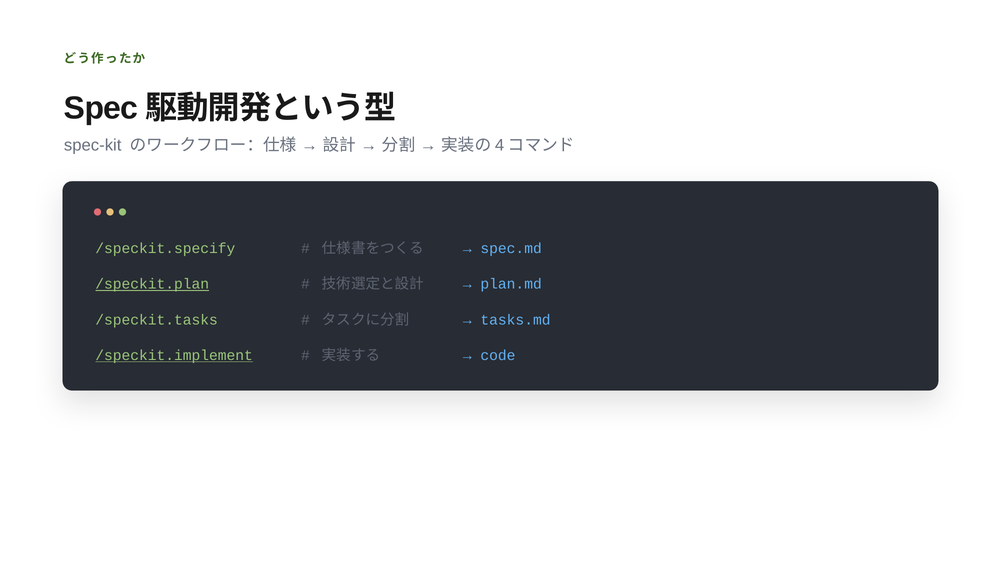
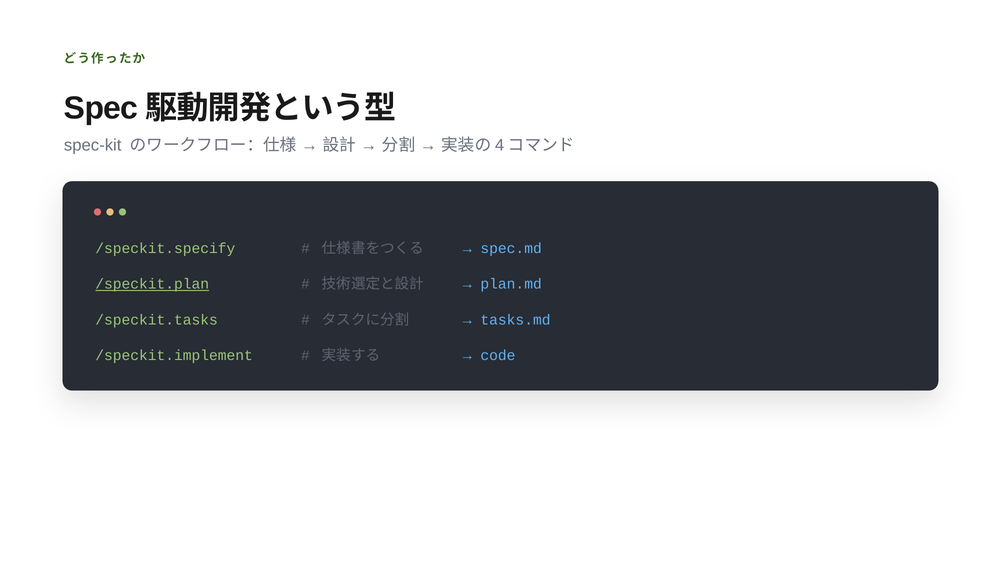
/speckit.implement underline: present -> none
